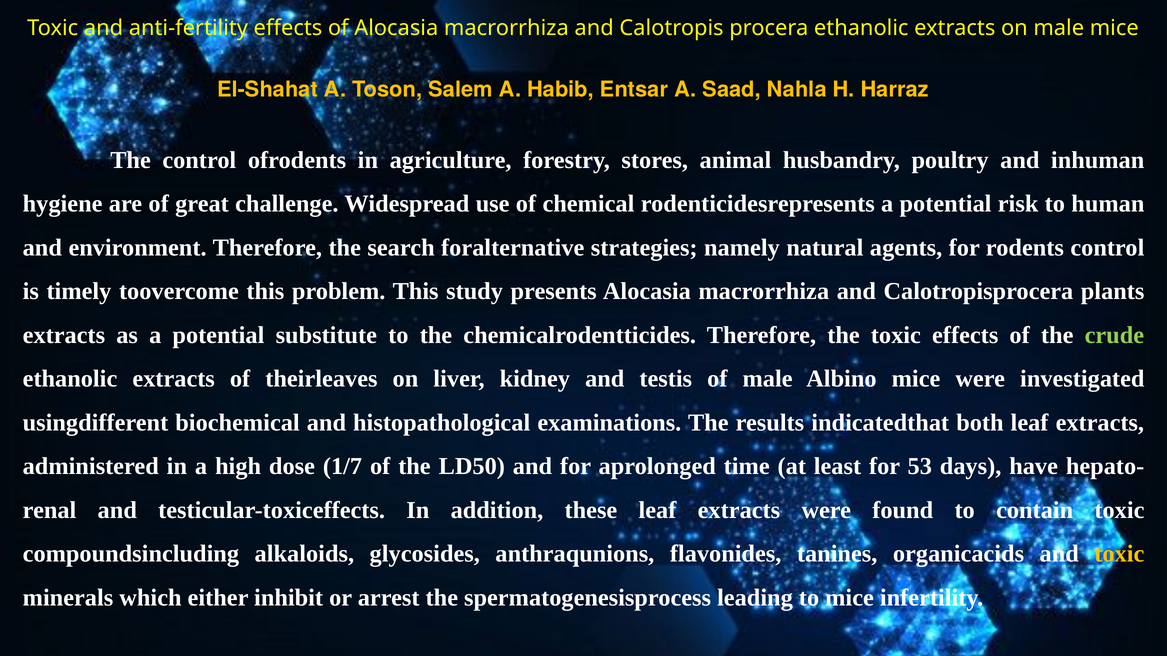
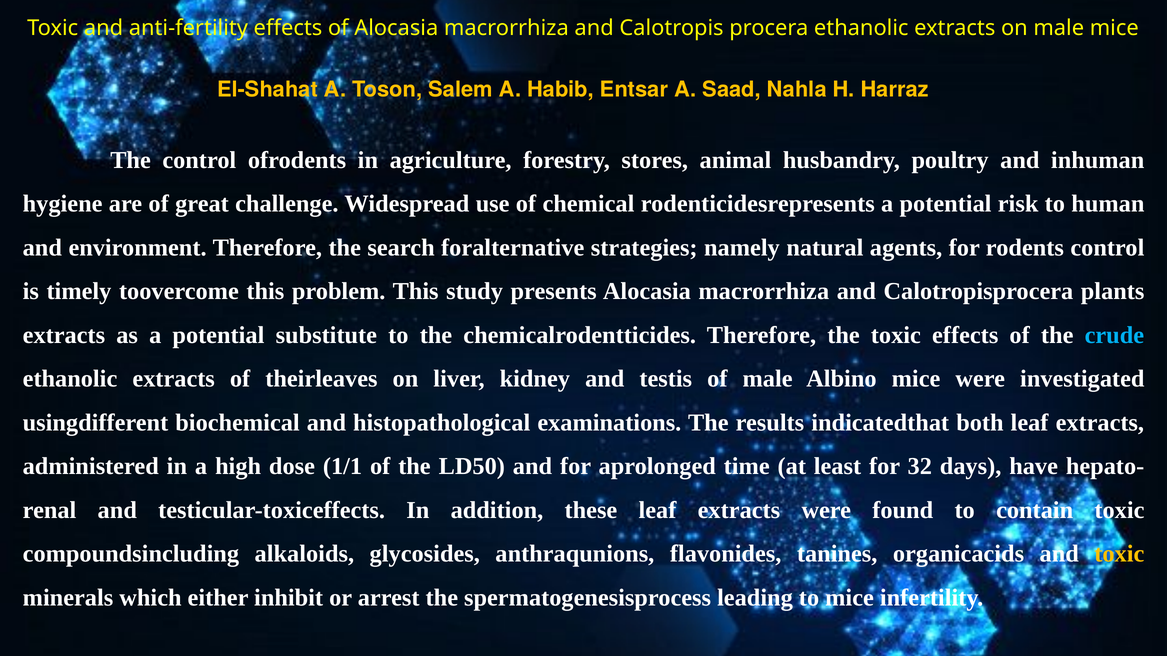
crude colour: light green -> light blue
1/7: 1/7 -> 1/1
53: 53 -> 32
